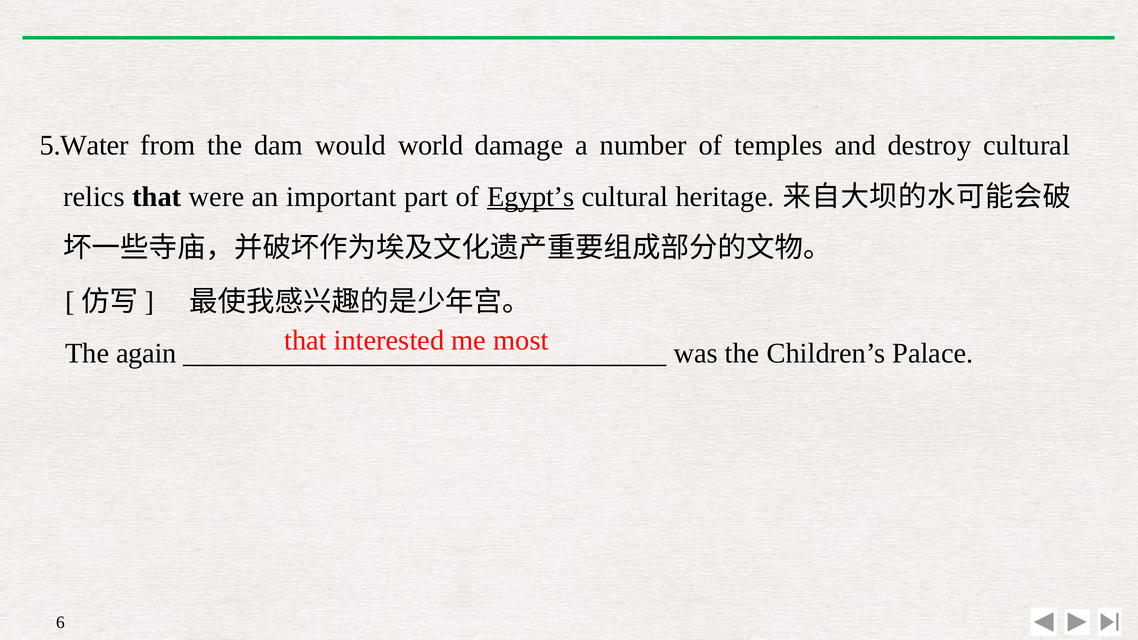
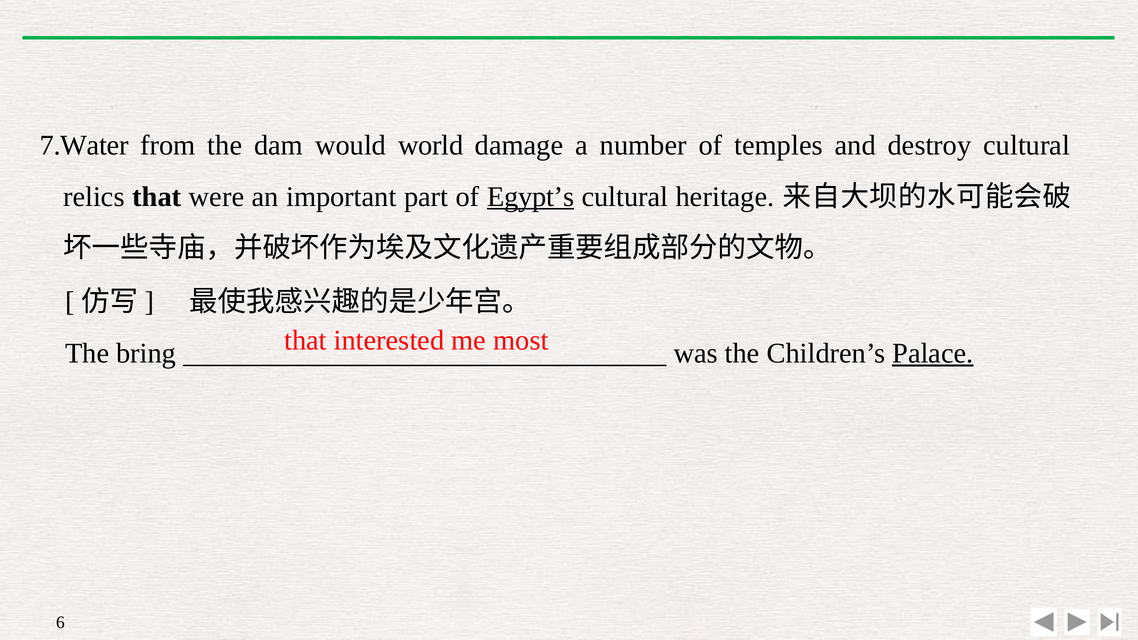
5.Water: 5.Water -> 7.Water
again: again -> bring
Palace underline: none -> present
